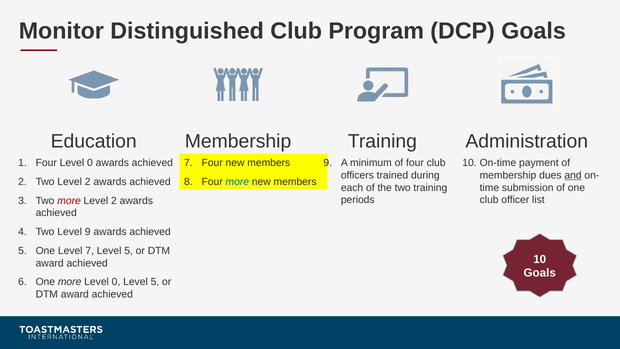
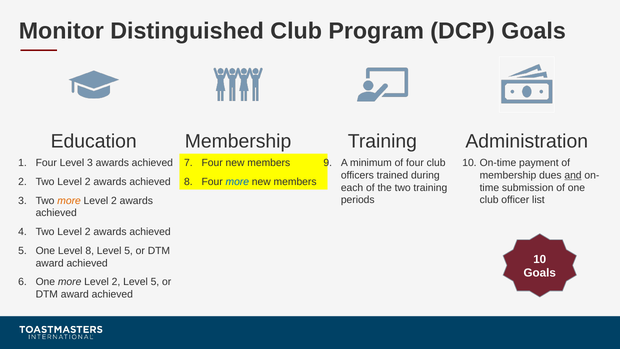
Four Level 0: 0 -> 3
more at (69, 200) colour: red -> orange
4 Two Level 9: 9 -> 2
Level 7: 7 -> 8
One more Level 0: 0 -> 2
